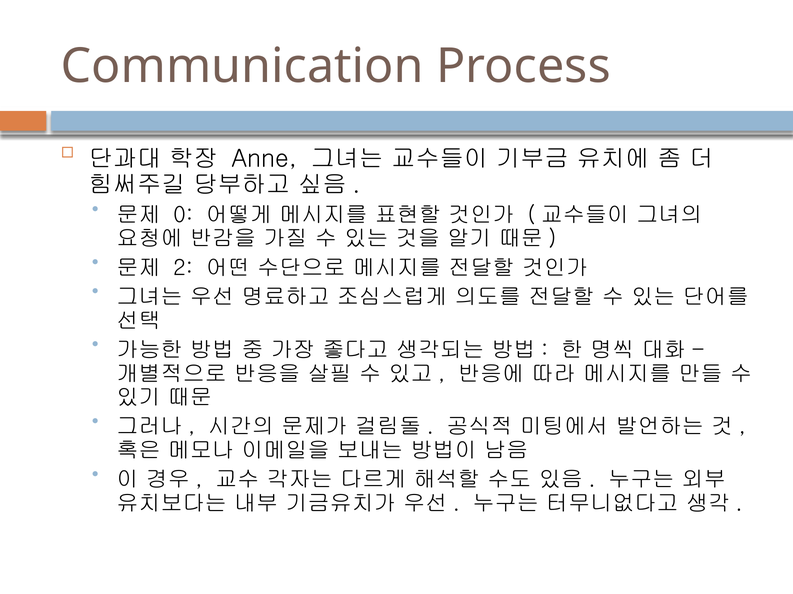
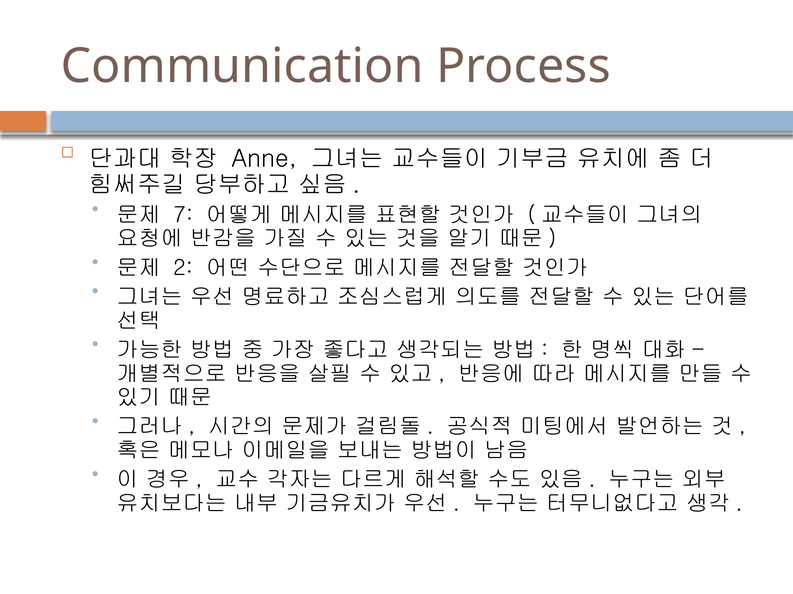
0: 0 -> 7
